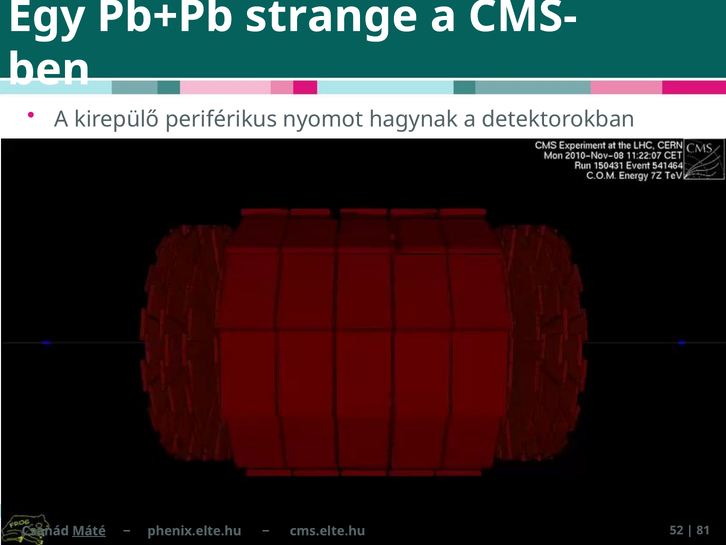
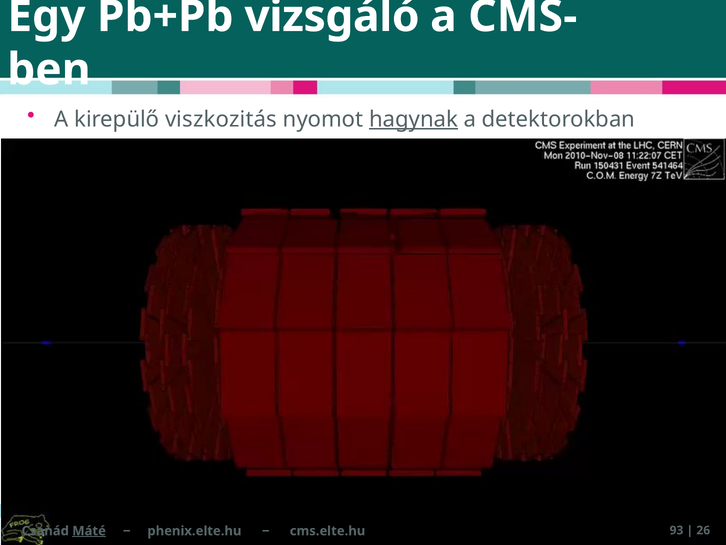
strange: strange -> vizsgáló
periférikus: periférikus -> viszkozitás
hagynak underline: none -> present
52: 52 -> 93
81: 81 -> 26
